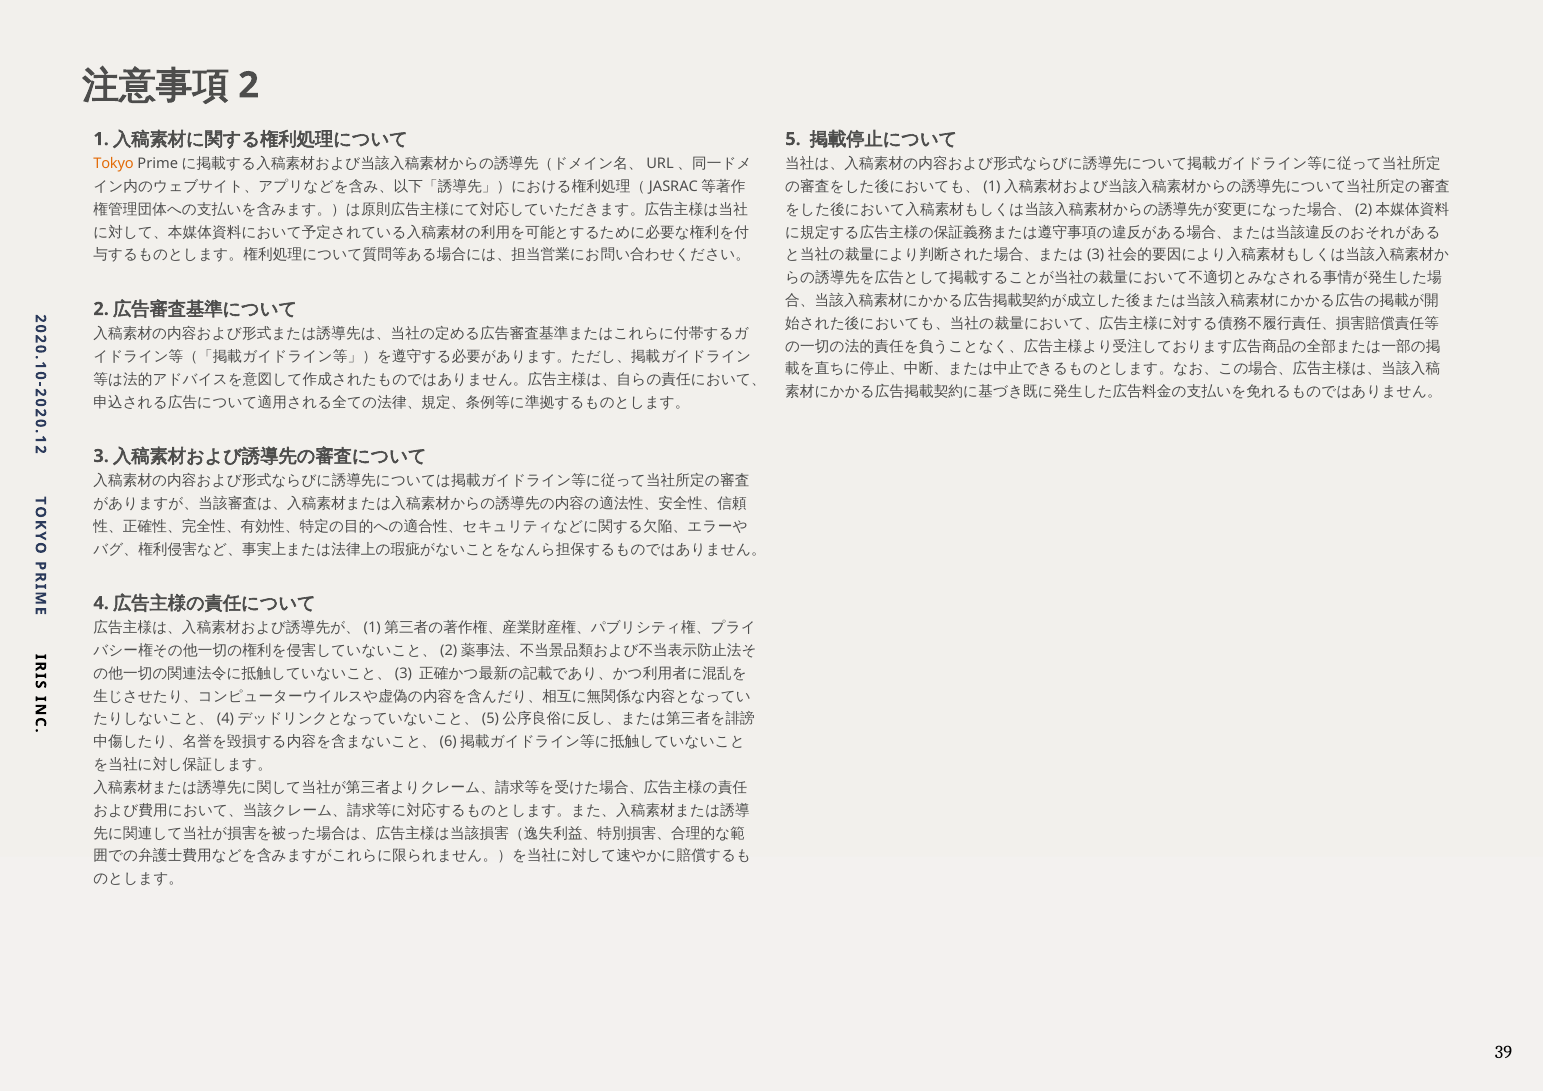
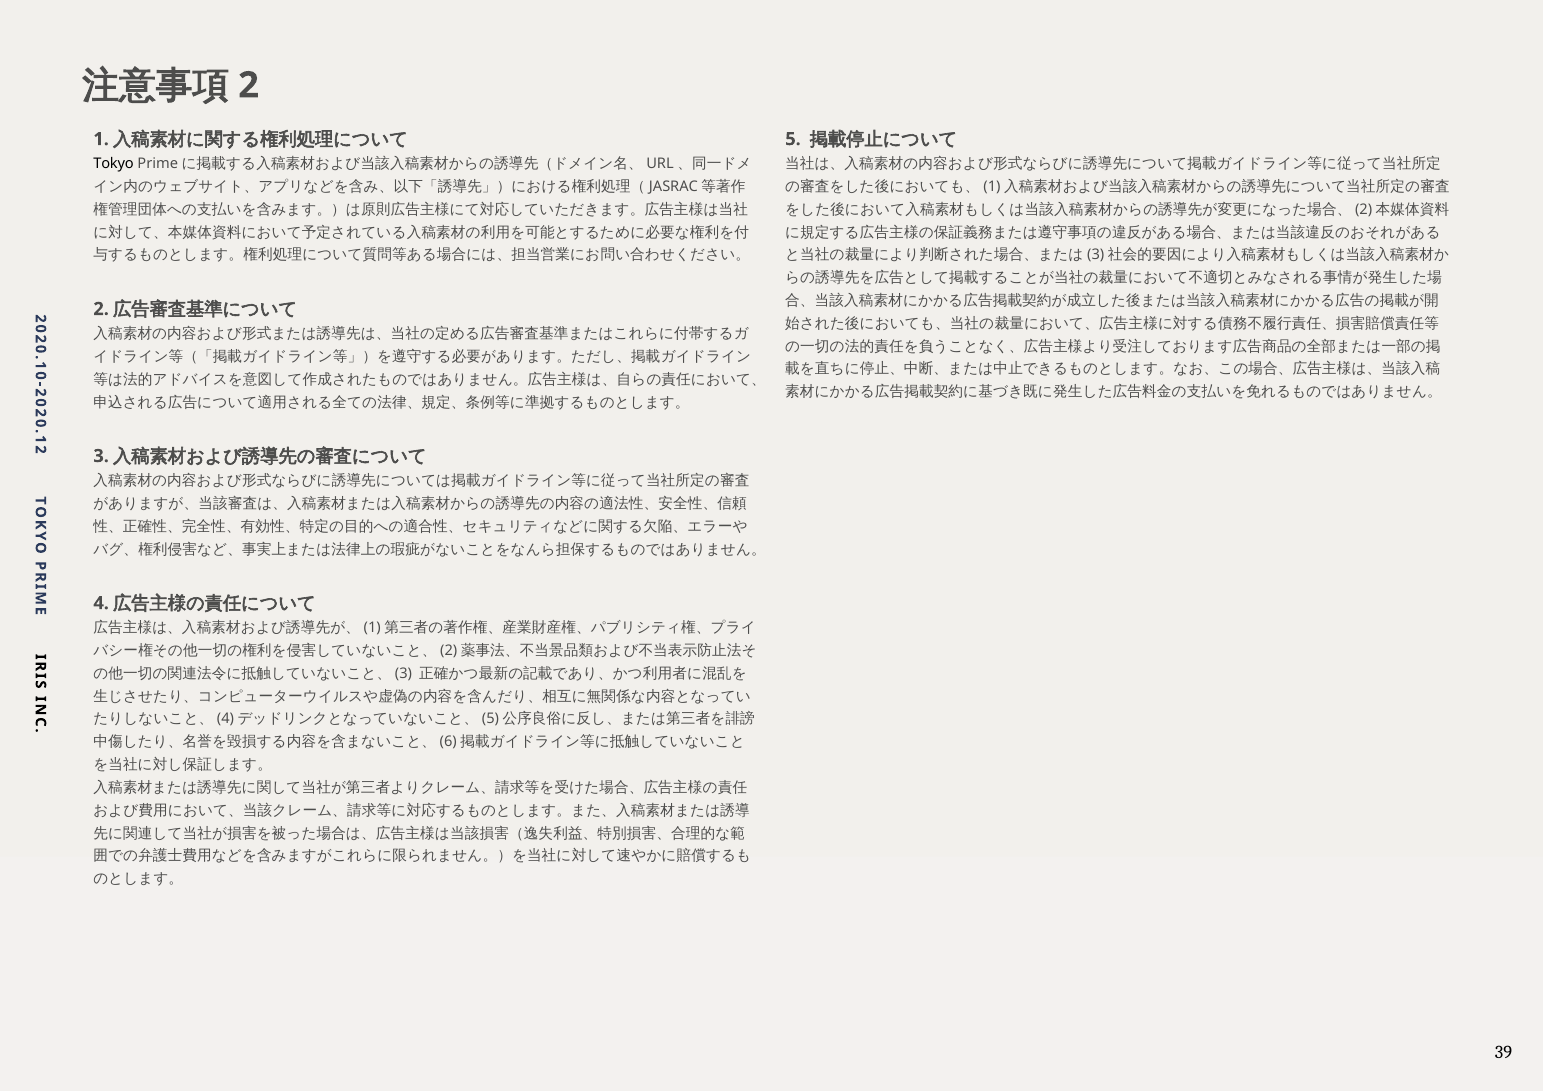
Tokyo colour: orange -> black
